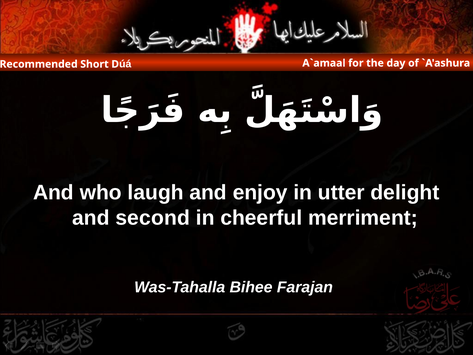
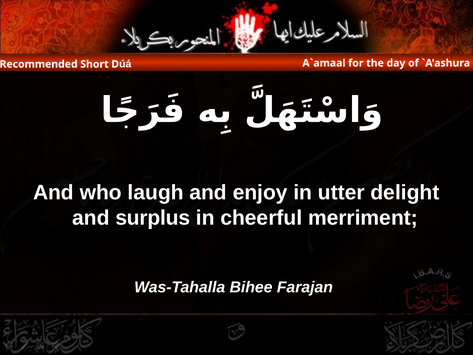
second: second -> surplus
